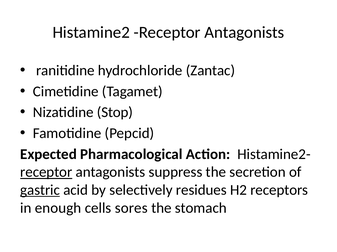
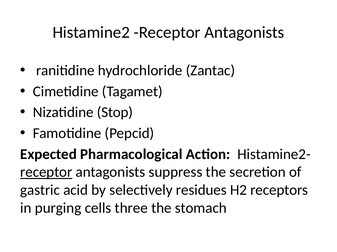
gastric underline: present -> none
enough: enough -> purging
sores: sores -> three
